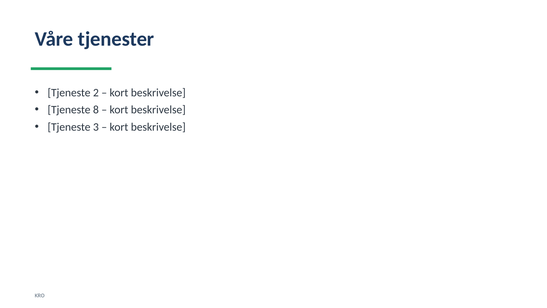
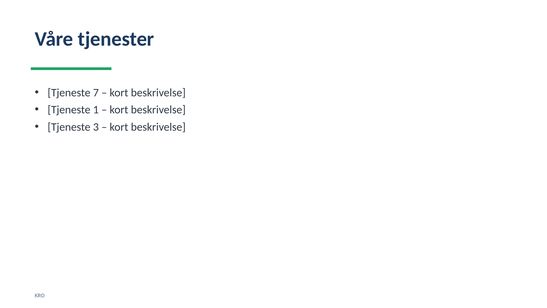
2: 2 -> 7
8: 8 -> 1
